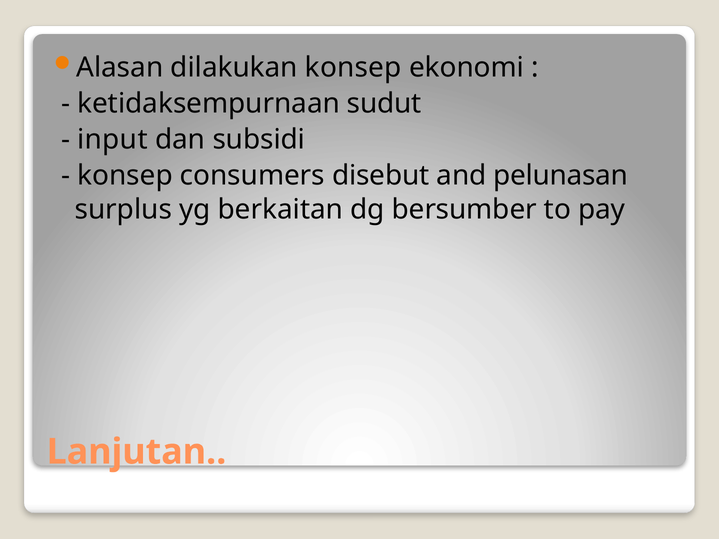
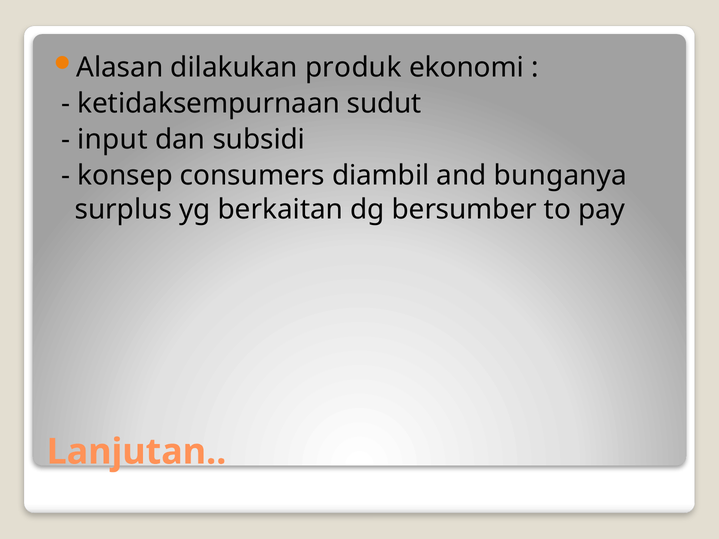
dilakukan konsep: konsep -> produk
disebut: disebut -> diambil
pelunasan: pelunasan -> bunganya
